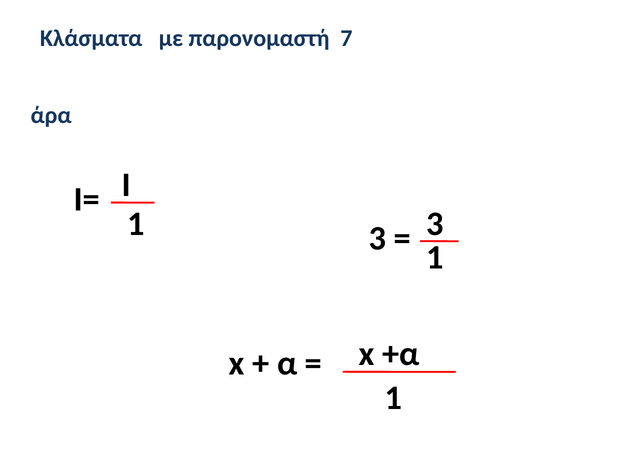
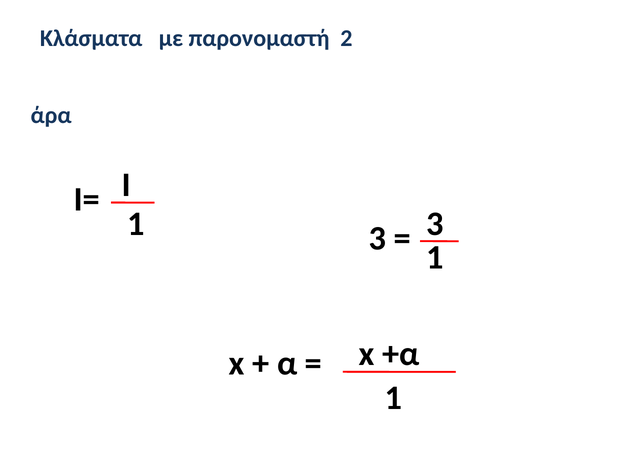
7: 7 -> 2
